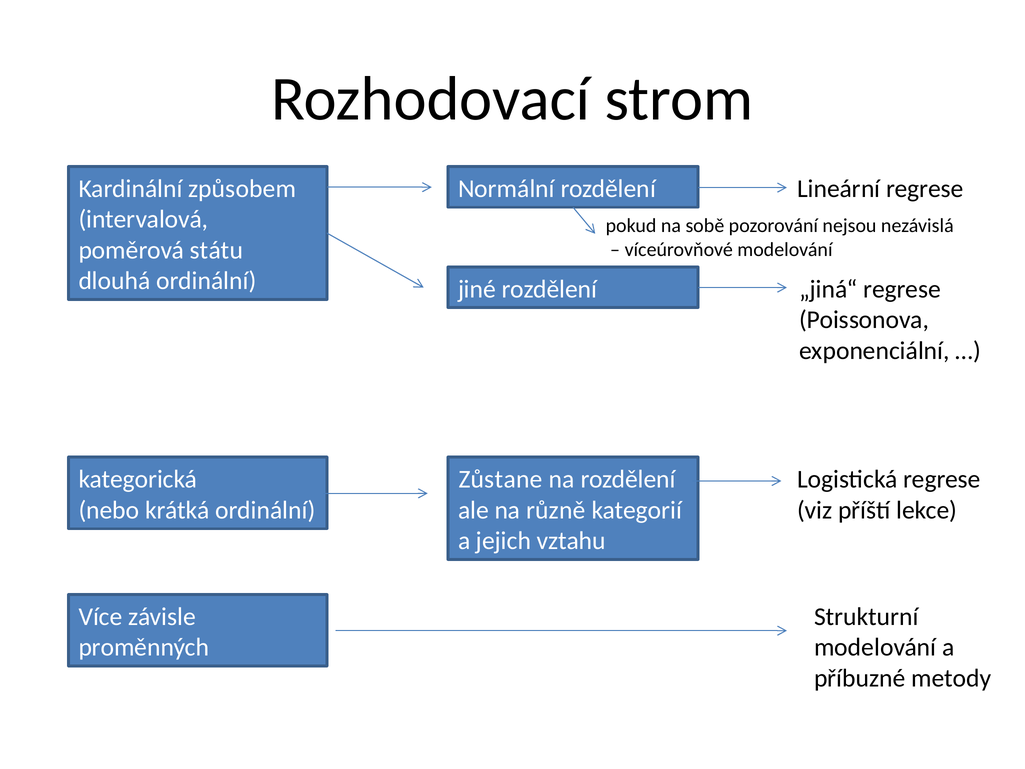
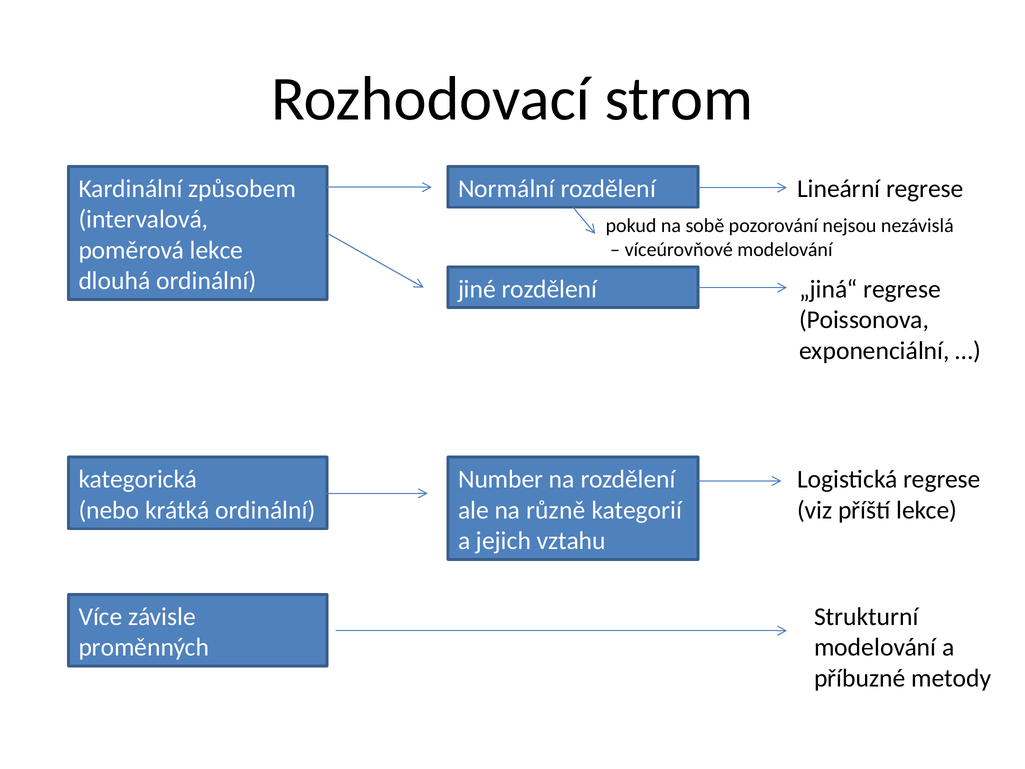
poměrová státu: státu -> lekce
Zůstane: Zůstane -> Number
